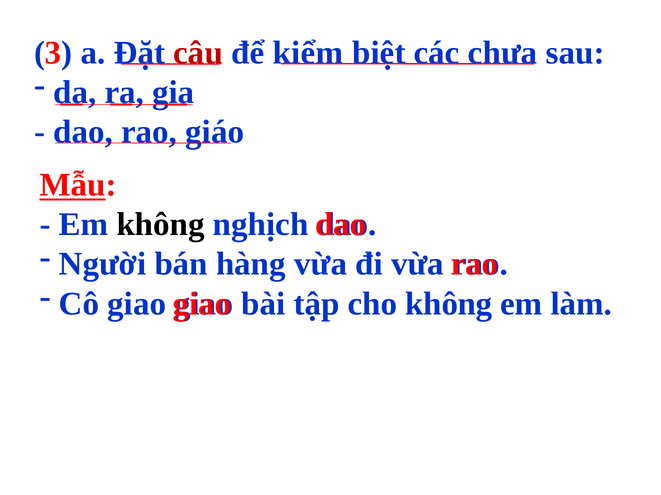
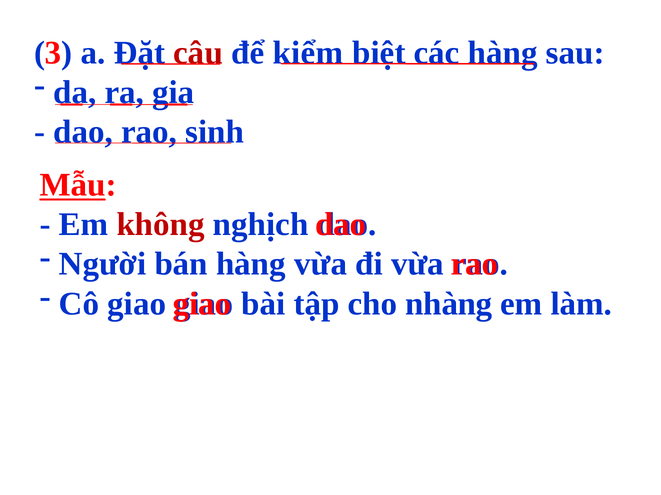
các chưa: chưa -> hàng
giáo: giáo -> sinh
không at (161, 225) colour: black -> red
cho không: không -> nhàng
